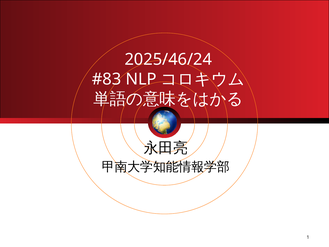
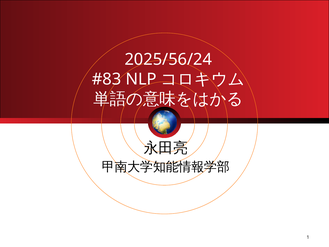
2025/46/24: 2025/46/24 -> 2025/56/24
